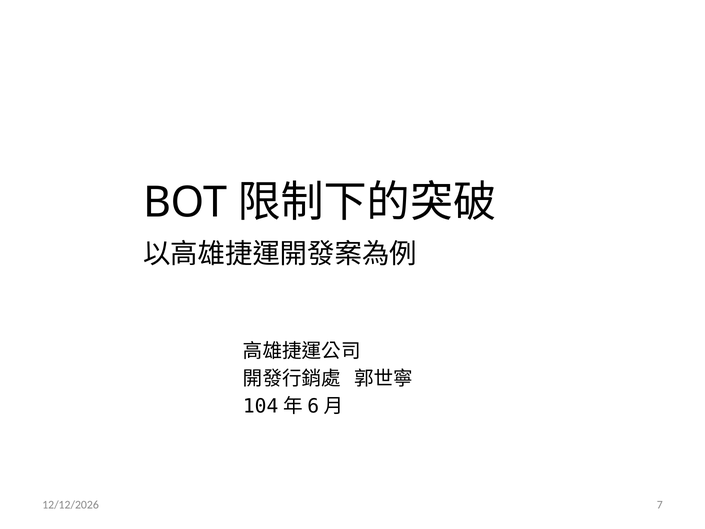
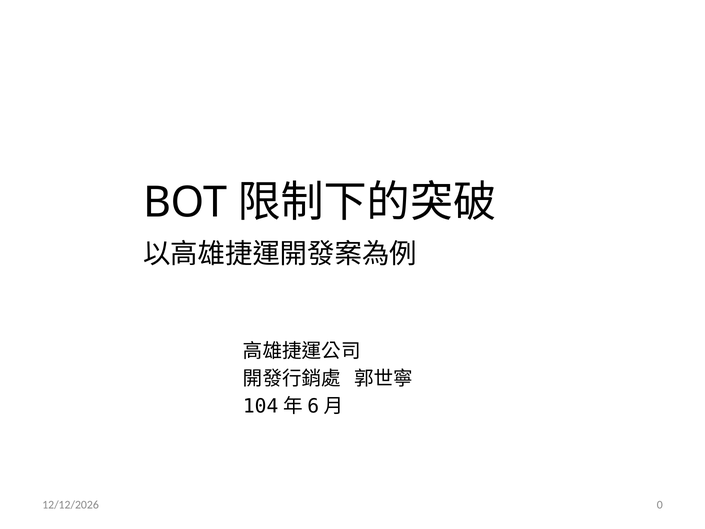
7: 7 -> 0
